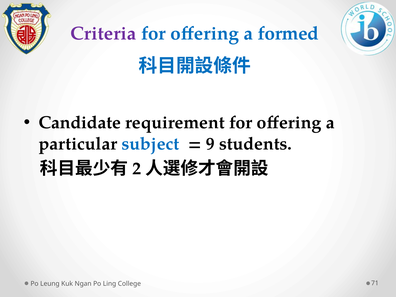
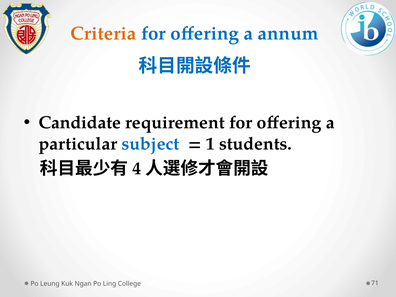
Criteria colour: purple -> orange
formed: formed -> annum
9: 9 -> 1
2: 2 -> 4
